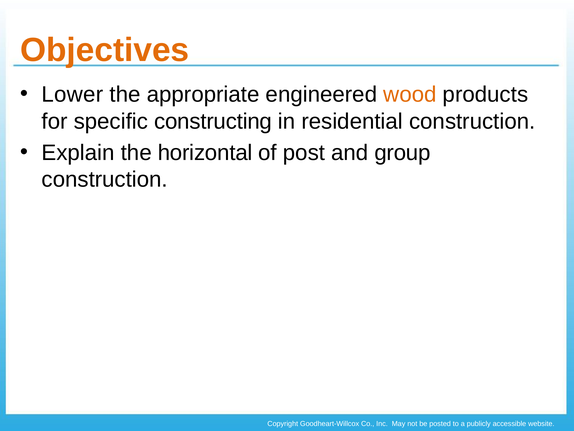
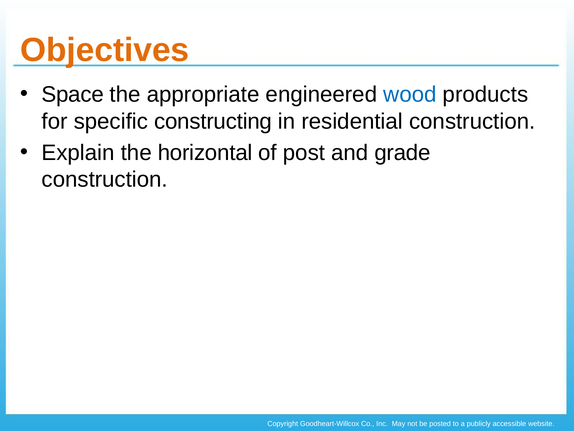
Lower: Lower -> Space
wood colour: orange -> blue
group: group -> grade
